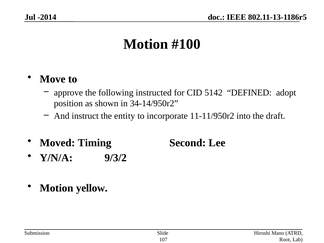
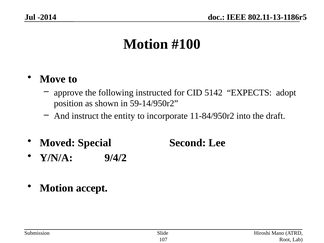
DEFINED: DEFINED -> EXPECTS
34-14/950r2: 34-14/950r2 -> 59-14/950r2
11-11/950r2: 11-11/950r2 -> 11-84/950r2
Timing: Timing -> Special
9/3/2: 9/3/2 -> 9/4/2
yellow: yellow -> accept
